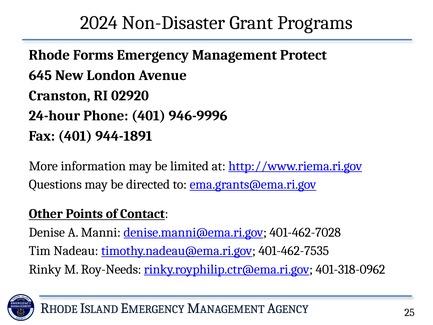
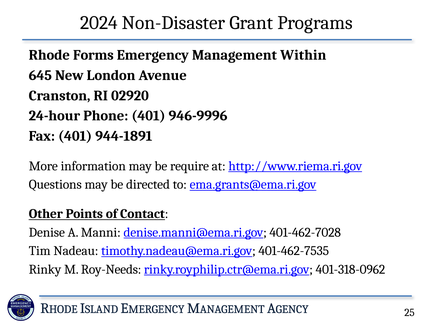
Protect: Protect -> Within
limited: limited -> require
